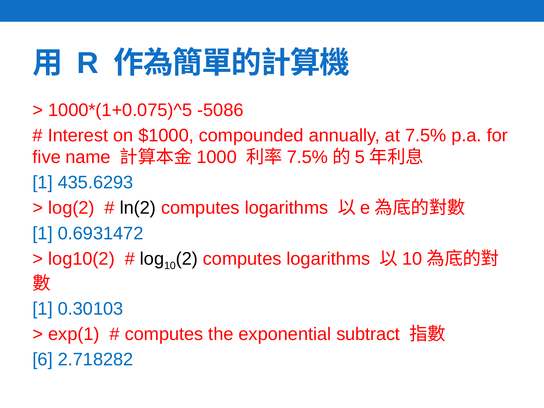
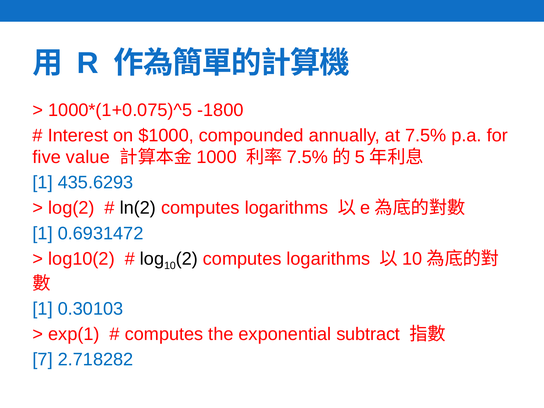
-5086: -5086 -> -1800
name: name -> value
6: 6 -> 7
